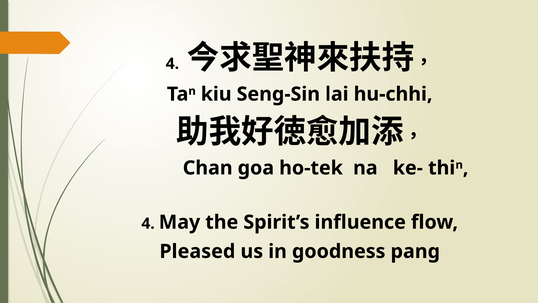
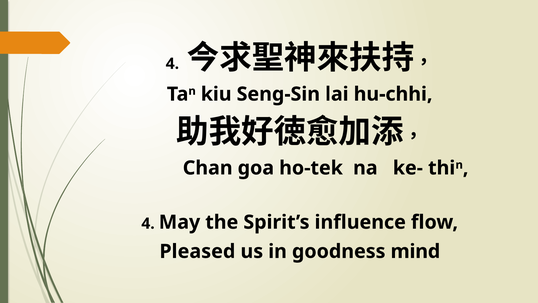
pang: pang -> mind
